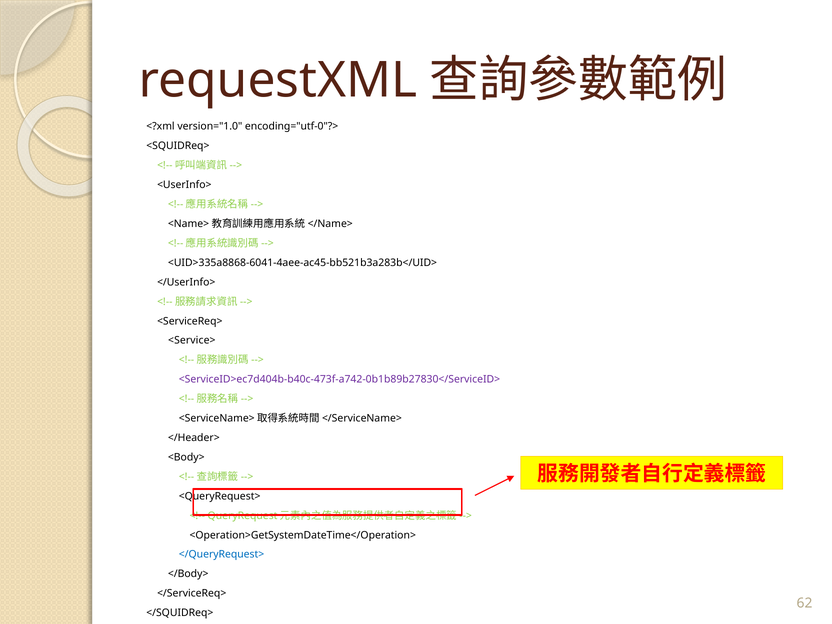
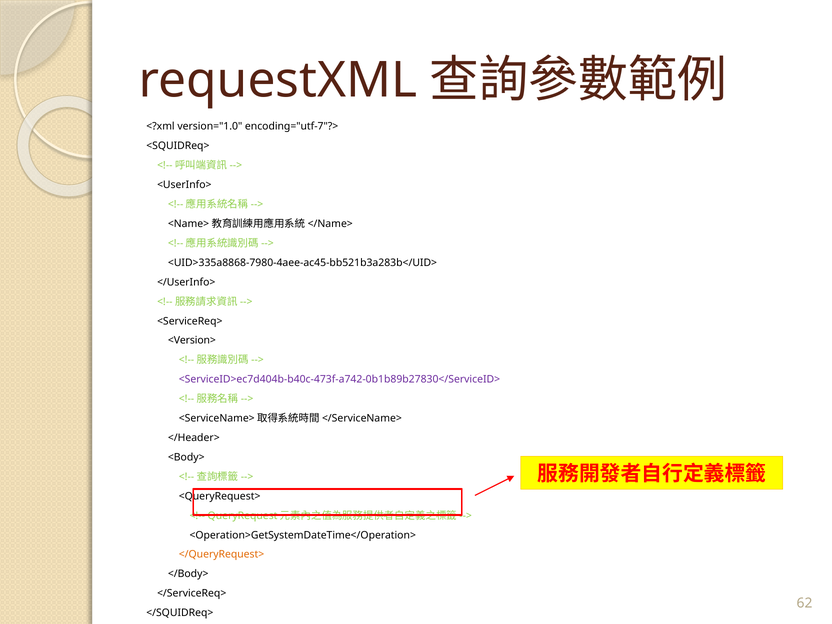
encoding="utf-0"?>: encoding="utf-0"?> -> encoding="utf-7"?>
<UID>335a8868-6041-4aee-ac45-bb521b3a283b</UID>: <UID>335a8868-6041-4aee-ac45-bb521b3a283b</UID> -> <UID>335a8868-7980-4aee-ac45-bb521b3a283b</UID>
<Service>: <Service> -> <Version>
</QueryRequest> colour: blue -> orange
